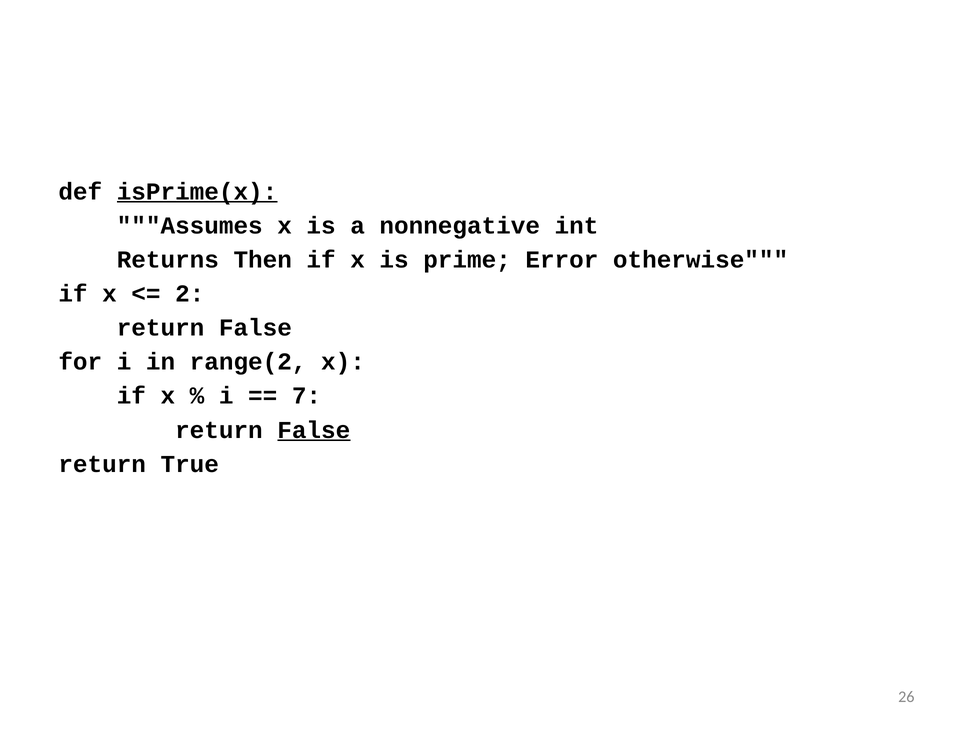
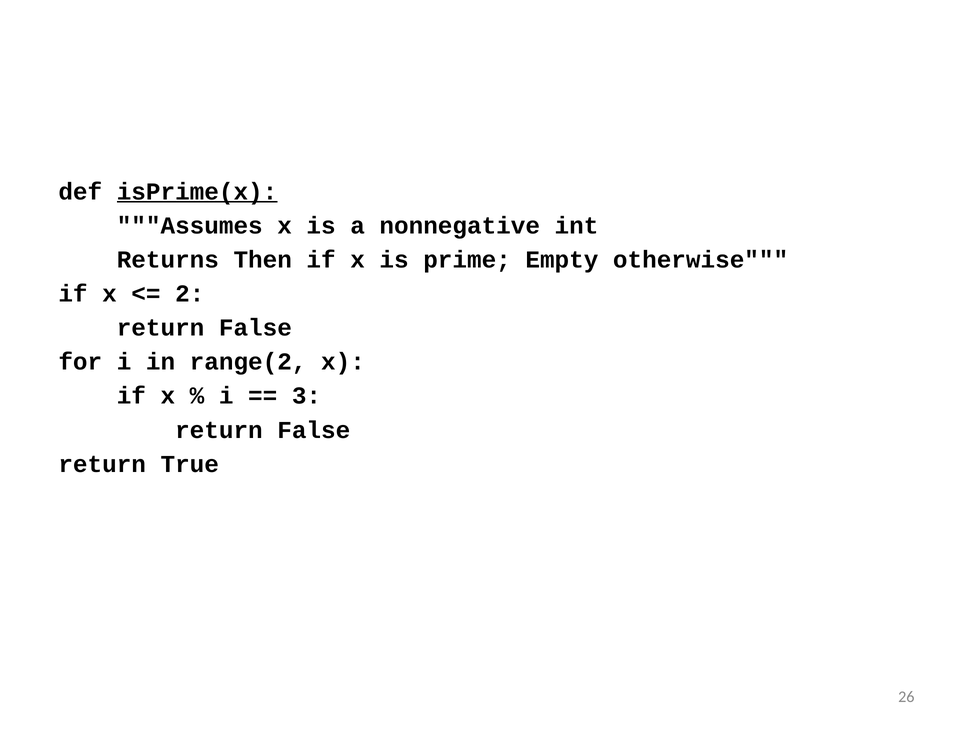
Error: Error -> Empty
7: 7 -> 3
False at (314, 430) underline: present -> none
